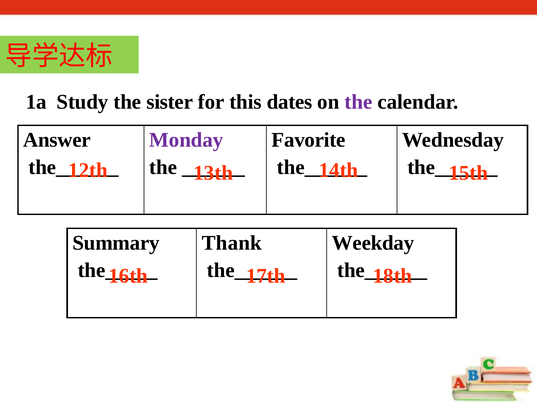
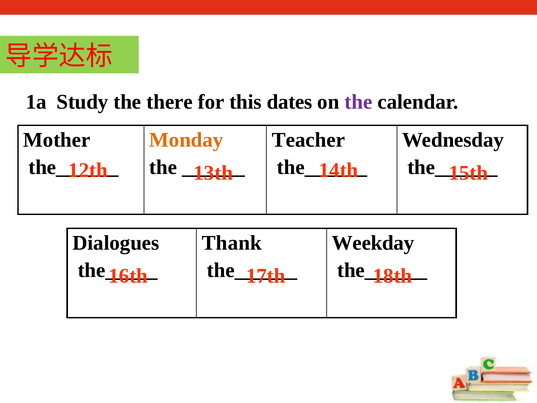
sister: sister -> there
Answer: Answer -> Mother
Monday colour: purple -> orange
Favorite: Favorite -> Teacher
Summary: Summary -> Dialogues
